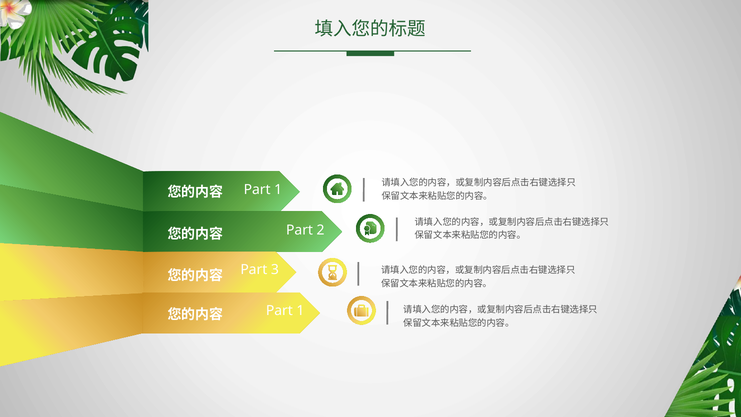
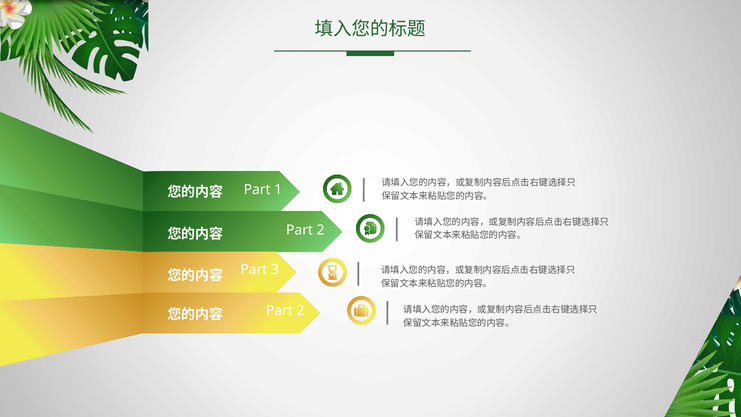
1 at (300, 311): 1 -> 2
